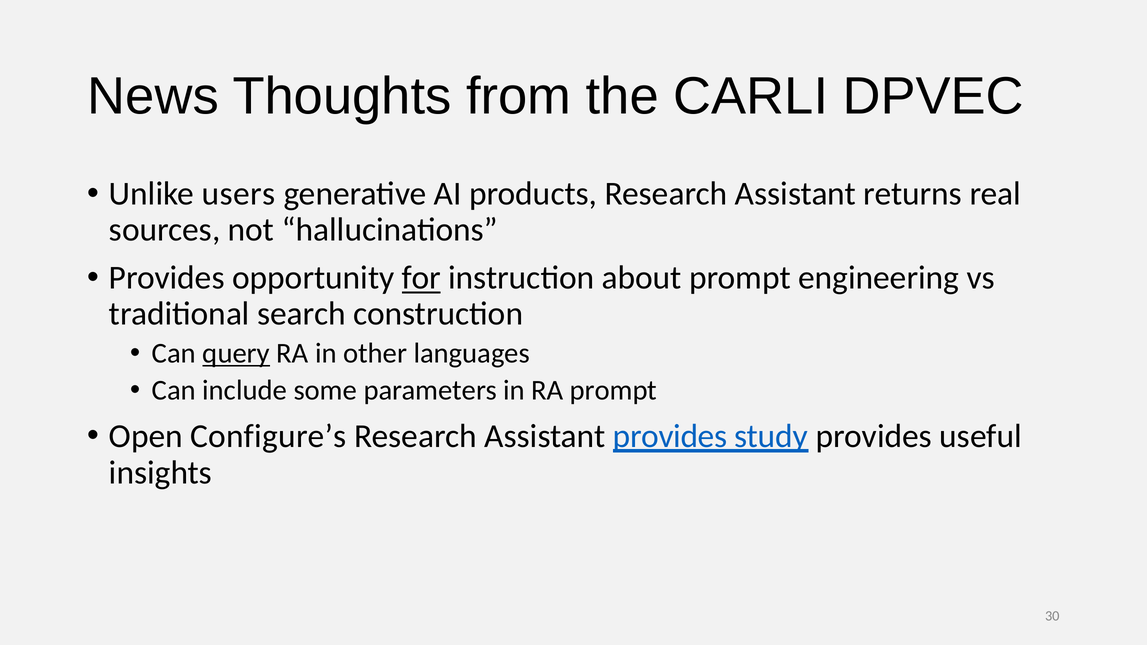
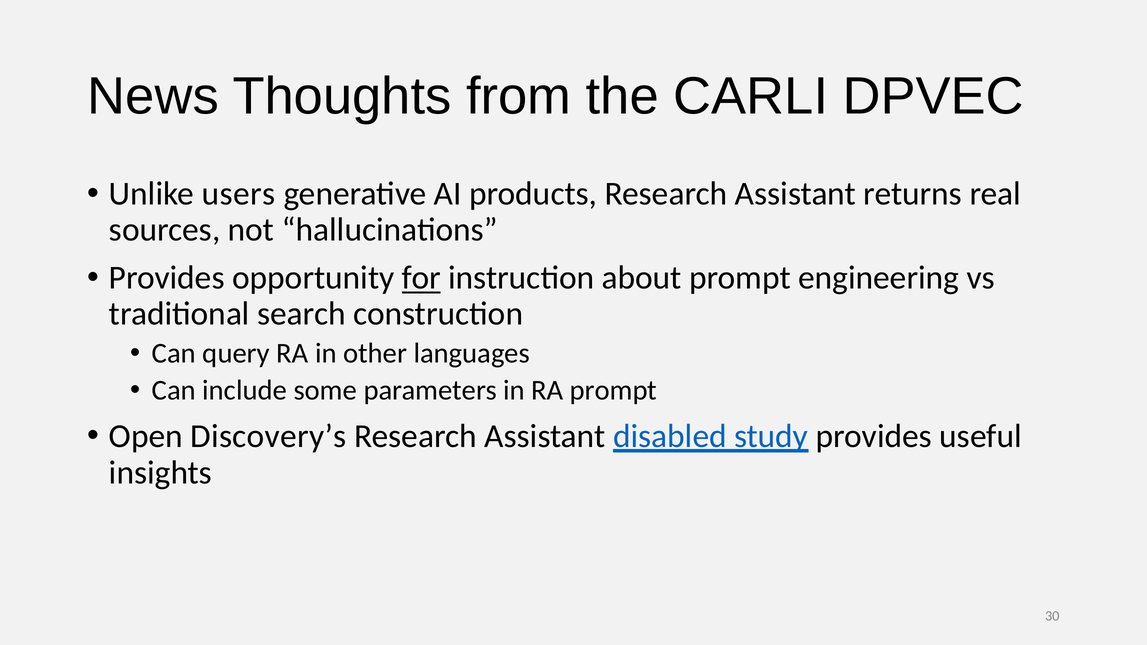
query underline: present -> none
Configure’s: Configure’s -> Discovery’s
Assistant provides: provides -> disabled
